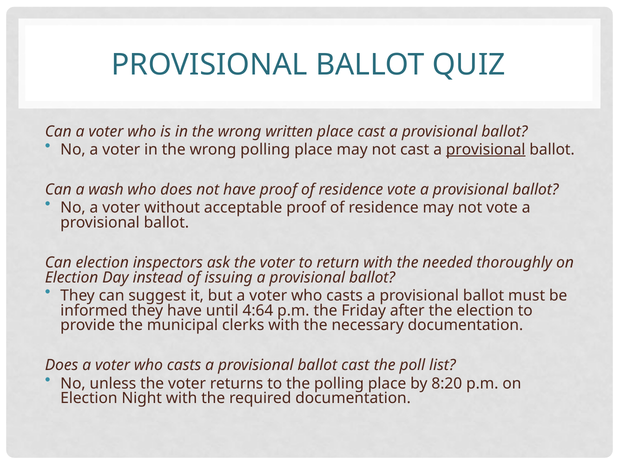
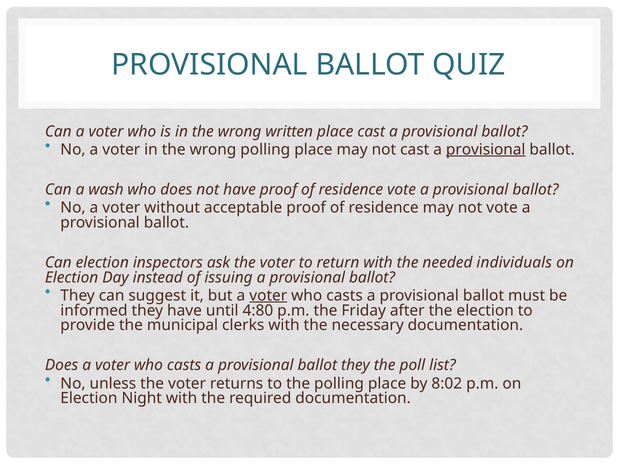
thoroughly: thoroughly -> individuals
voter at (268, 296) underline: none -> present
4:64: 4:64 -> 4:80
ballot cast: cast -> they
8:20: 8:20 -> 8:02
